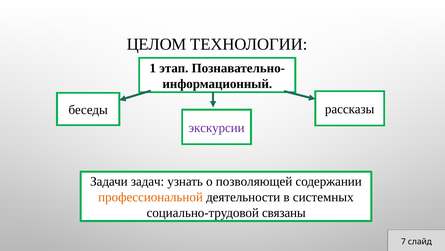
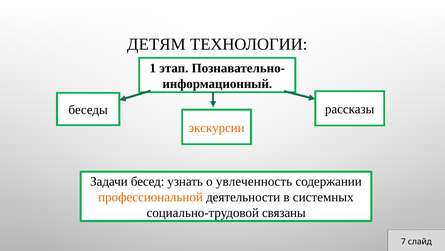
ЦЕЛОМ: ЦЕЛОМ -> ДЕТЯМ
экскурсии colour: purple -> orange
задач: задач -> бесед
позволяющей: позволяющей -> увлеченность
